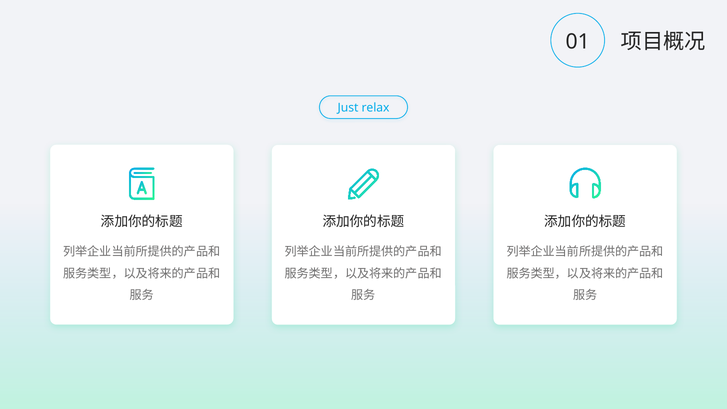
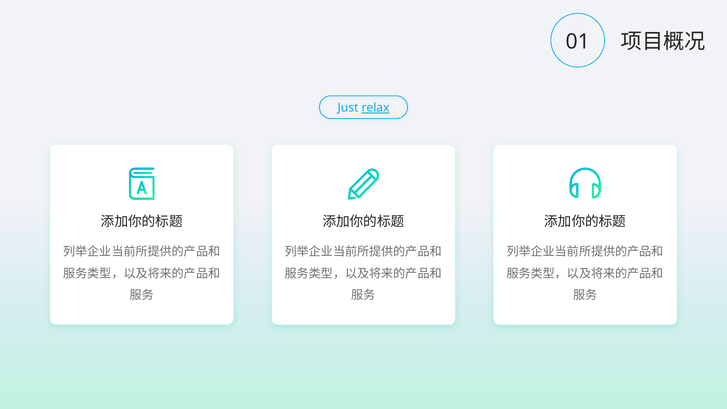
relax underline: none -> present
